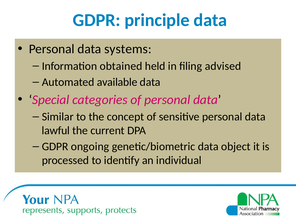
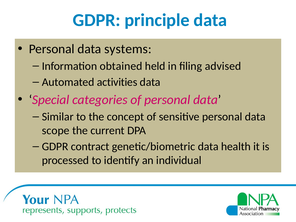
available: available -> activities
lawful: lawful -> scope
ongoing: ongoing -> contract
object: object -> health
